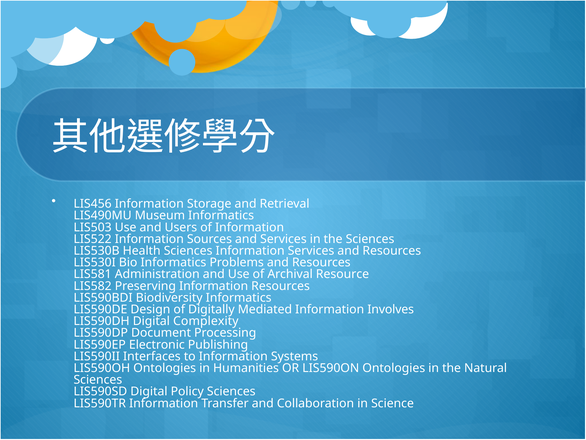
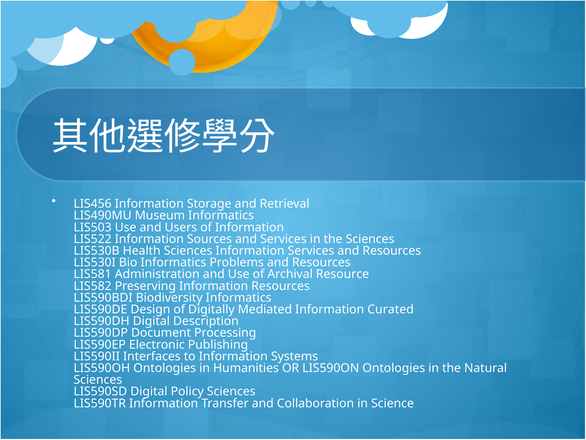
Involves: Involves -> Curated
Complexity: Complexity -> Description
